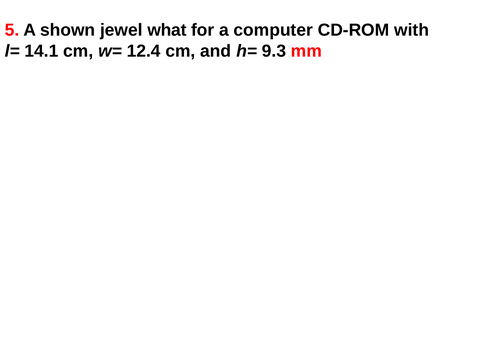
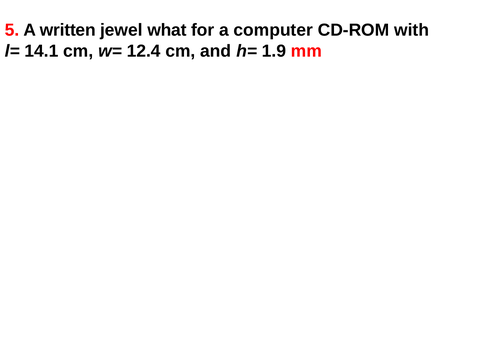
shown: shown -> written
9.3: 9.3 -> 1.9
